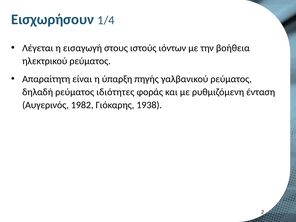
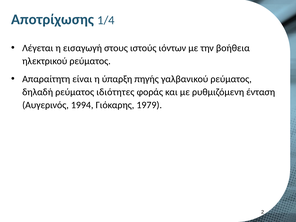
Εισχωρήσουν: Εισχωρήσουν -> Αποτρίχωσης
1982: 1982 -> 1994
1938: 1938 -> 1979
